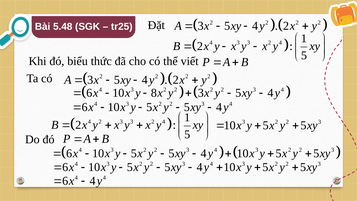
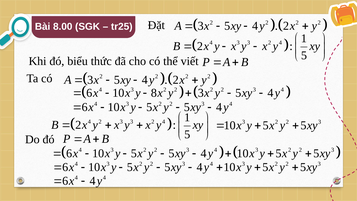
5.48: 5.48 -> 8.00
